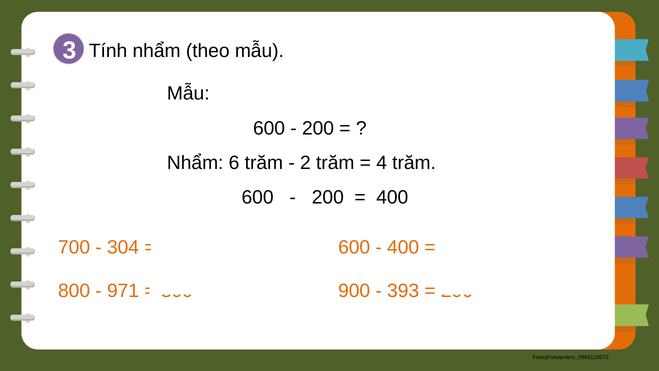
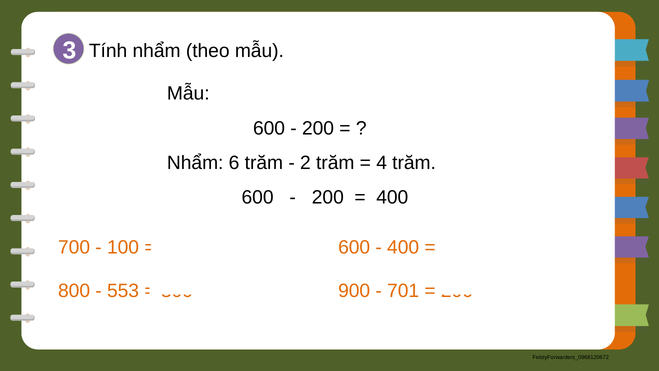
304: 304 -> 100
971: 971 -> 553
393: 393 -> 701
